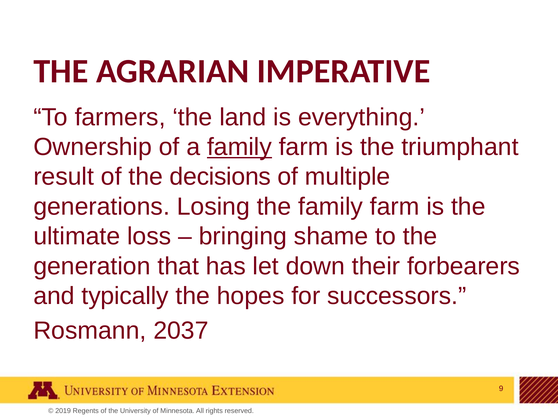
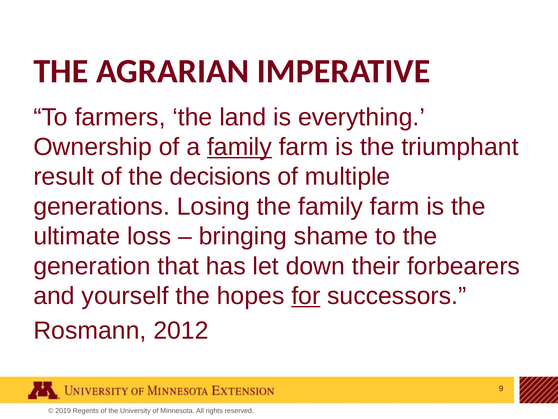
typically: typically -> yourself
for underline: none -> present
2037: 2037 -> 2012
